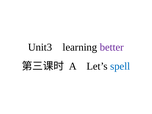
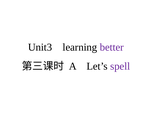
spell colour: blue -> purple
